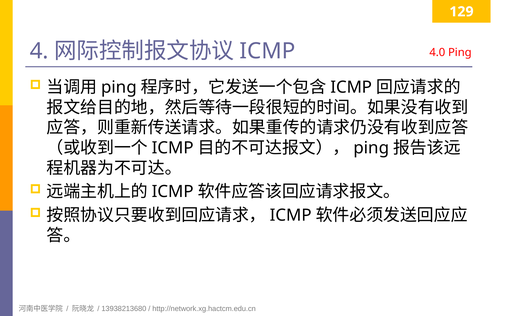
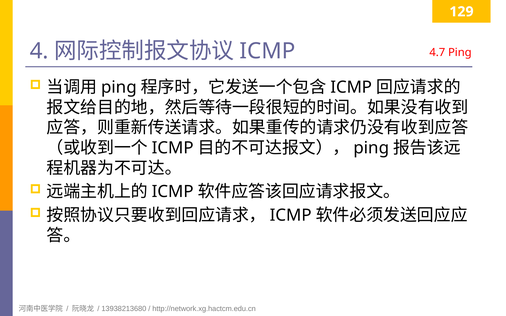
4.0: 4.0 -> 4.7
